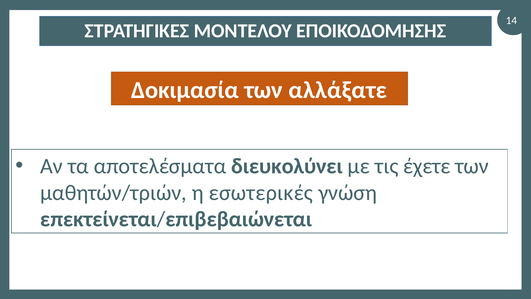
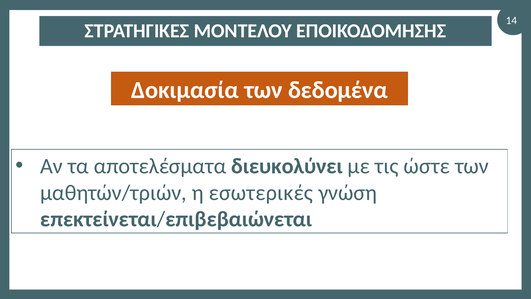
αλλάξατε: αλλάξατε -> δεδομένα
έχετε: έχετε -> ώστε
